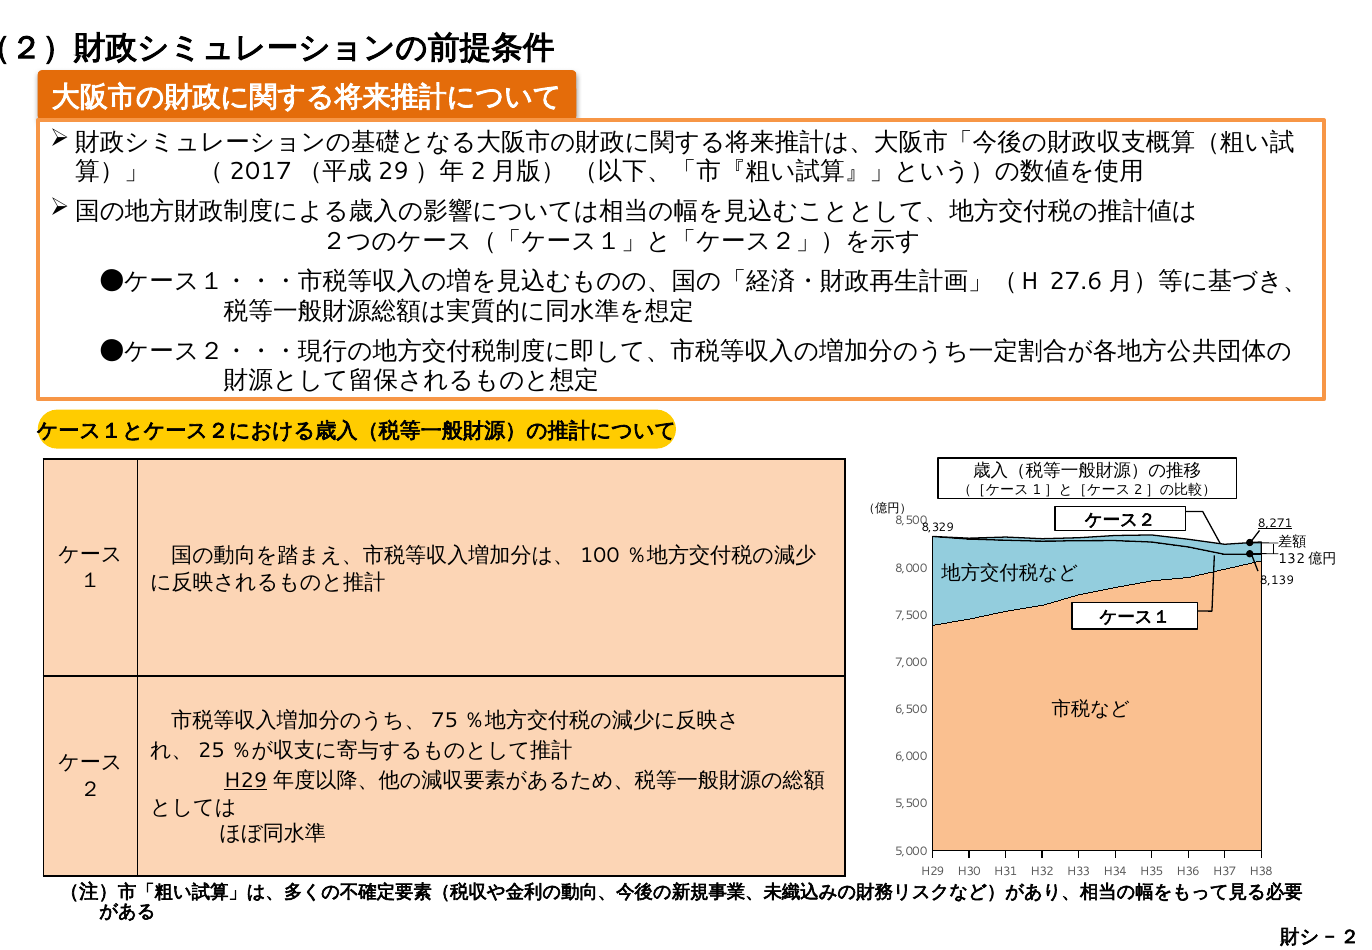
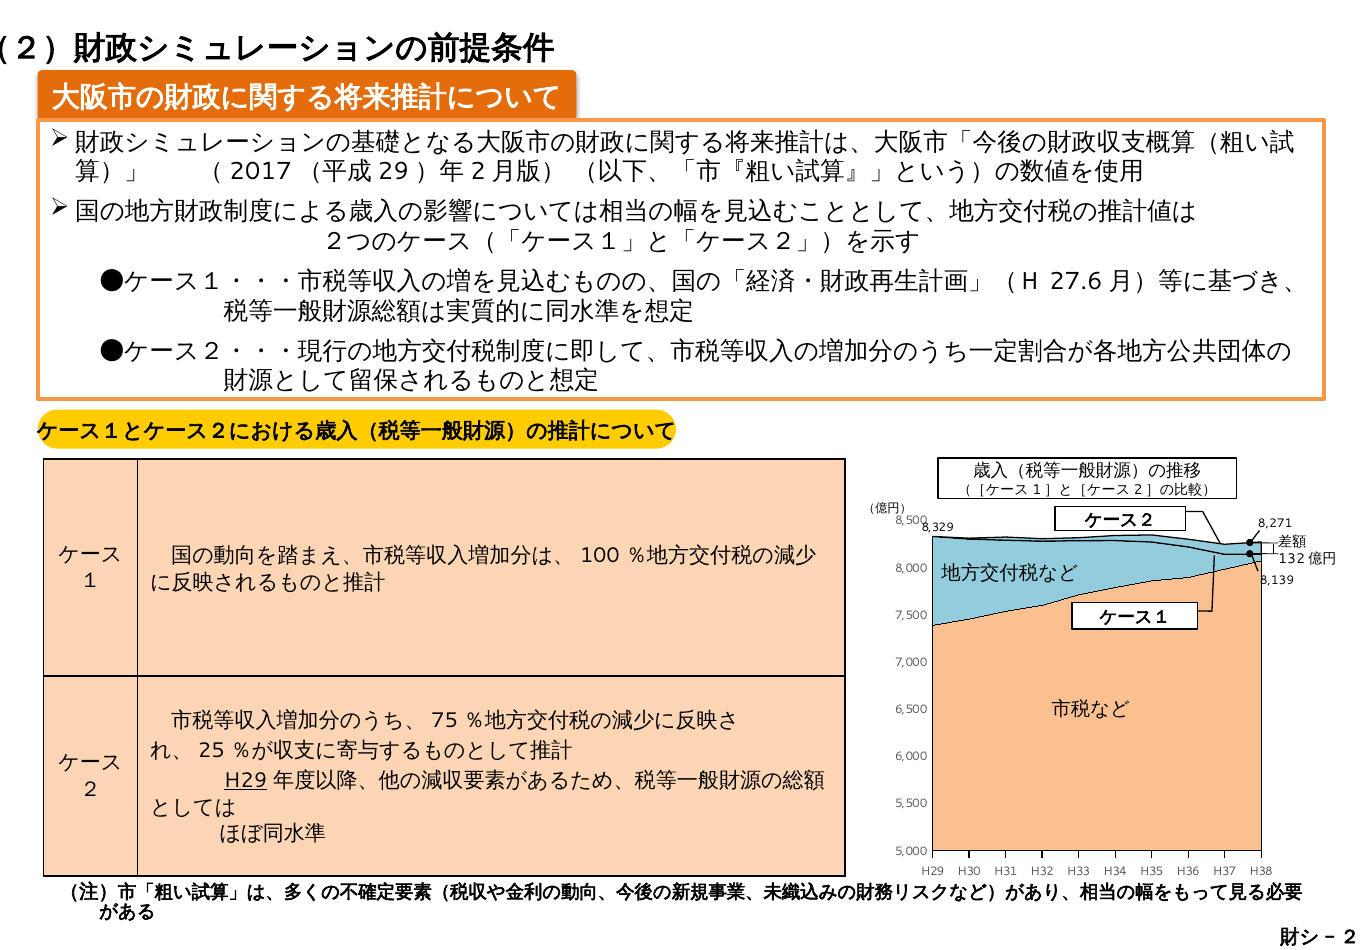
8,271 underline: present -> none
